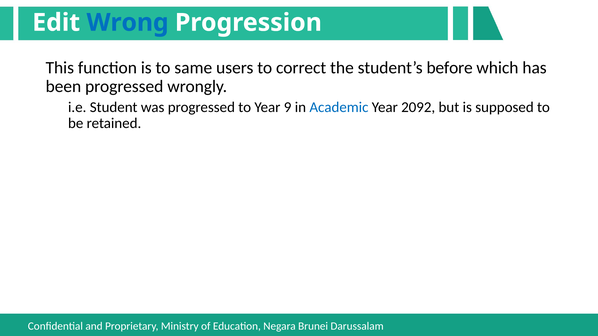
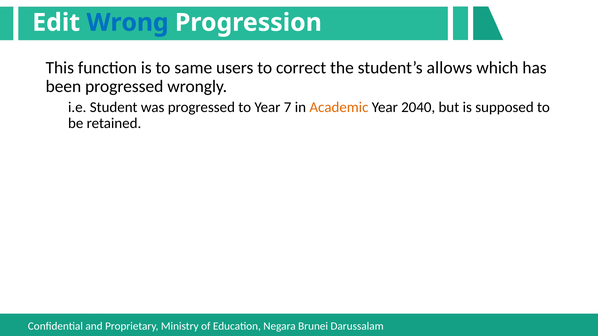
before: before -> allows
9: 9 -> 7
Academic colour: blue -> orange
2092: 2092 -> 2040
